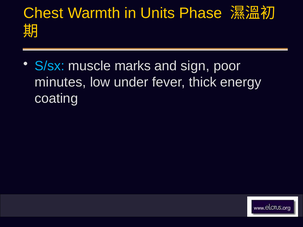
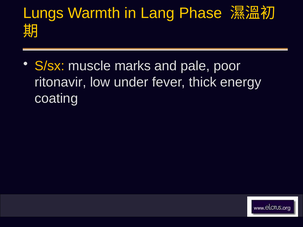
Chest: Chest -> Lungs
Units: Units -> Lang
S/sx colour: light blue -> yellow
sign: sign -> pale
minutes: minutes -> ritonavir
